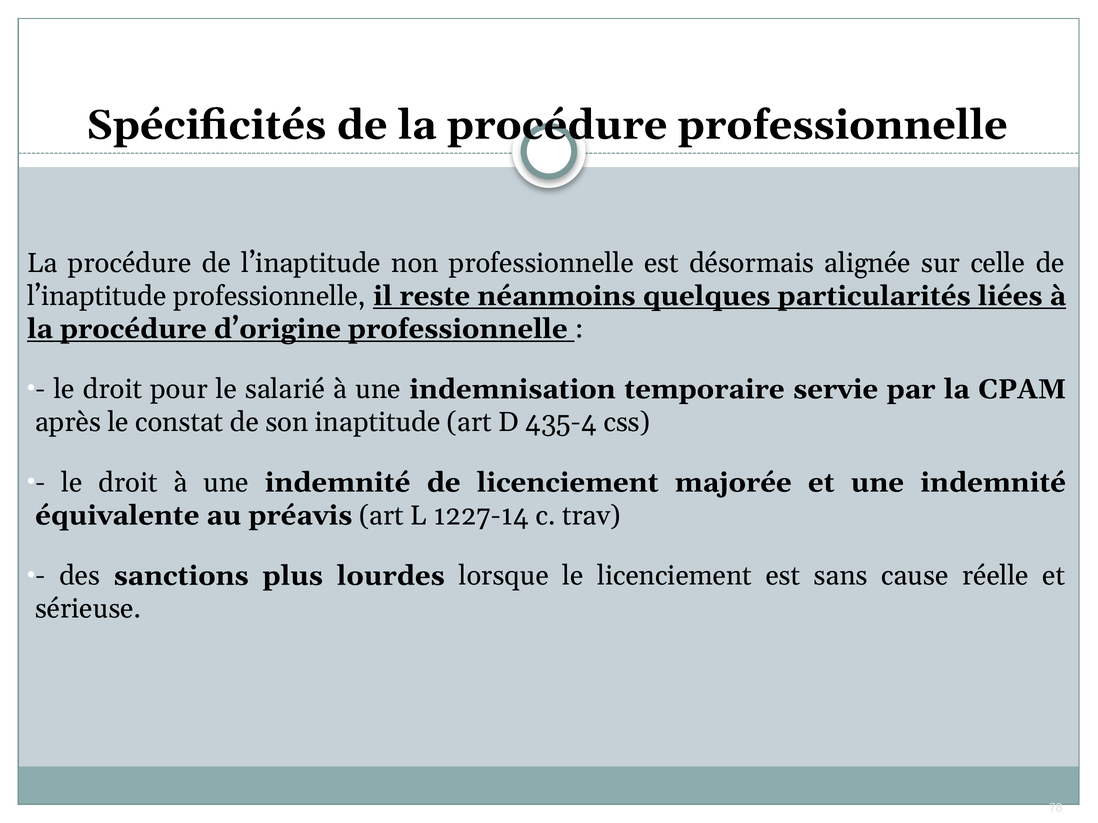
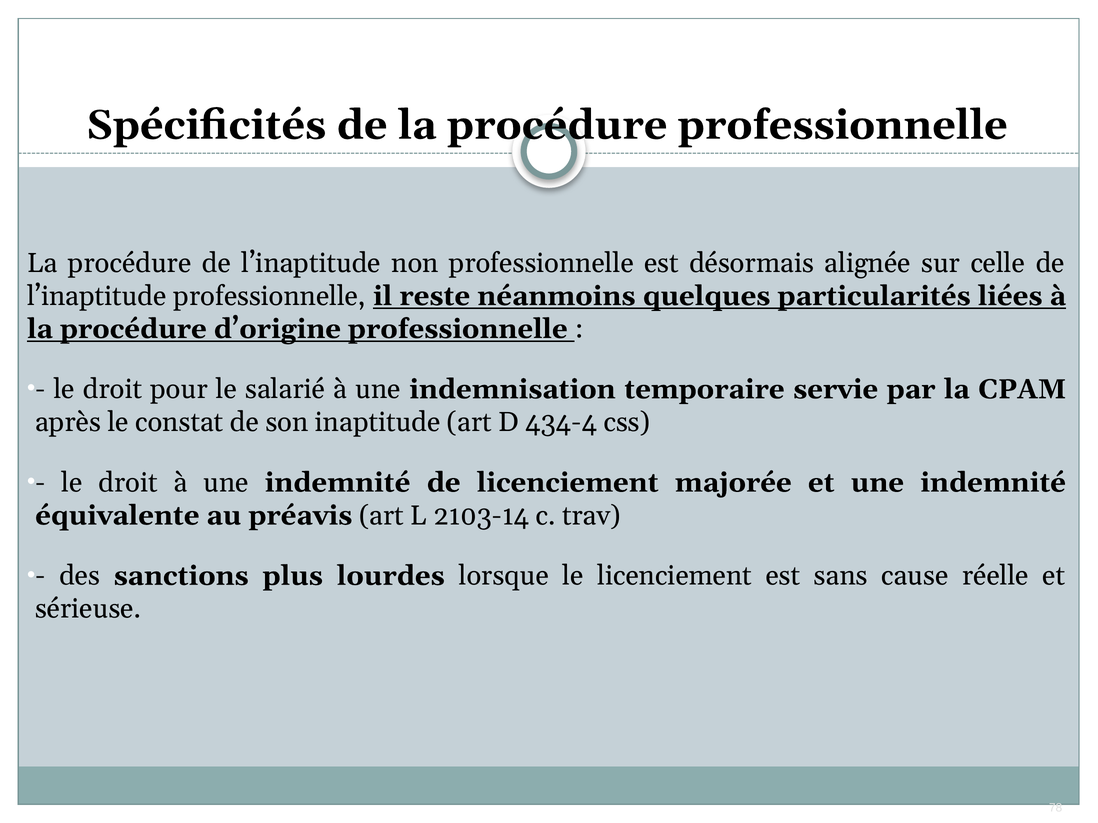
435-4: 435-4 -> 434-4
1227-14: 1227-14 -> 2103-14
